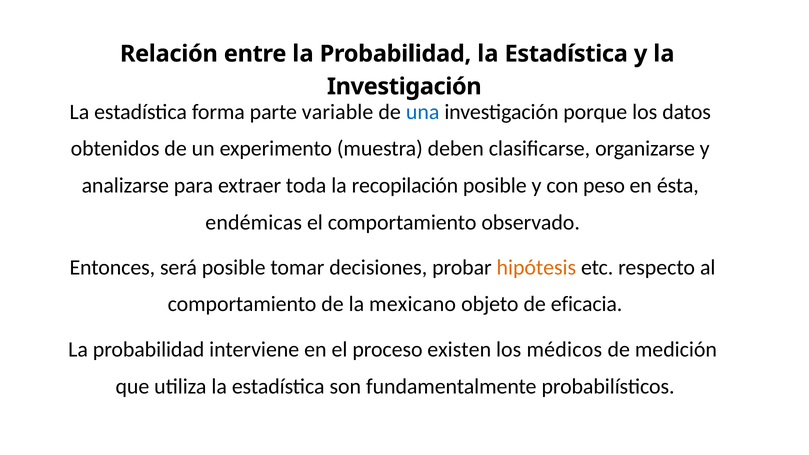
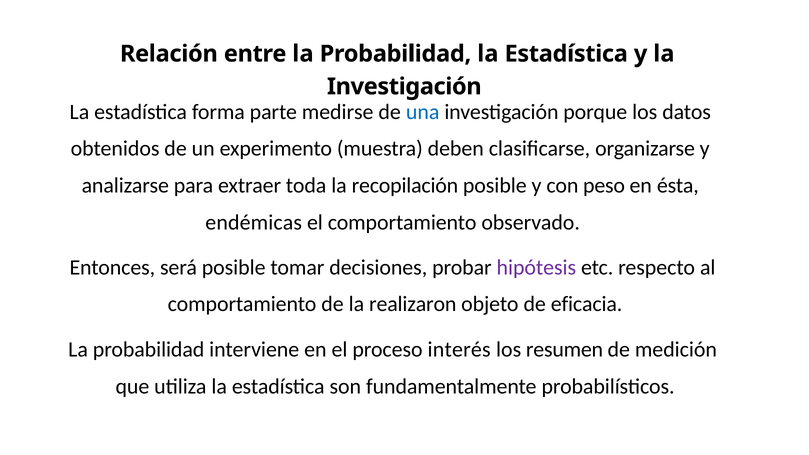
variable: variable -> medirse
hipótesis colour: orange -> purple
mexicano: mexicano -> realizaron
existen: existen -> interés
médicos: médicos -> resumen
